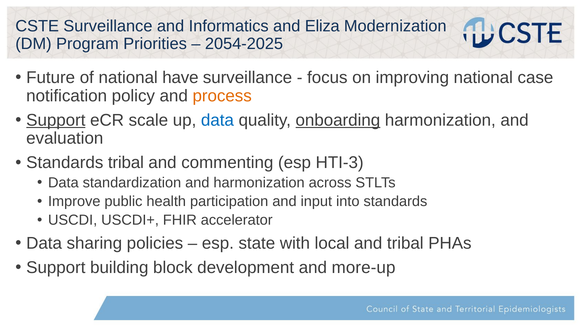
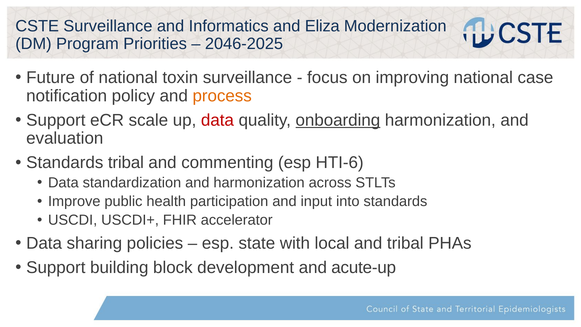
2054-2025: 2054-2025 -> 2046-2025
have: have -> toxin
Support at (56, 120) underline: present -> none
data at (217, 120) colour: blue -> red
HTI-3: HTI-3 -> HTI-6
more-up: more-up -> acute-up
